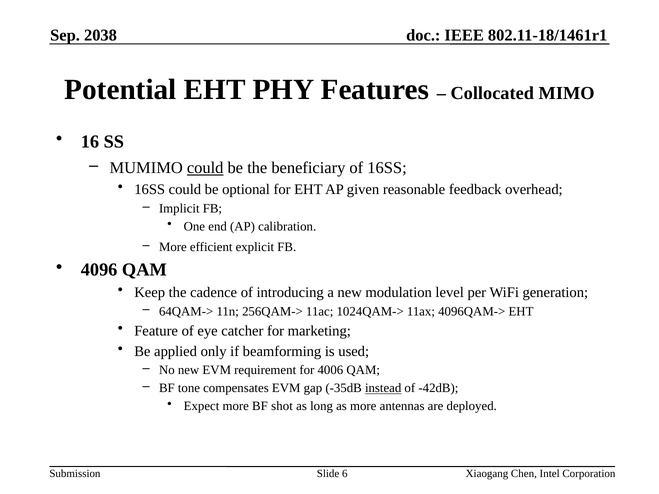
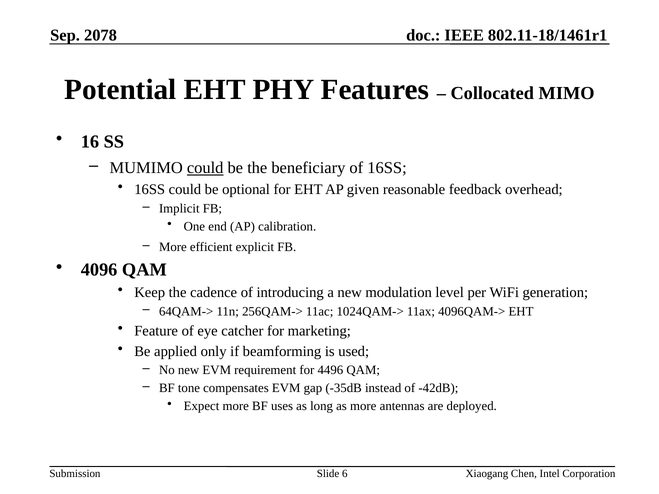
2038: 2038 -> 2078
4006: 4006 -> 4496
instead underline: present -> none
shot: shot -> uses
